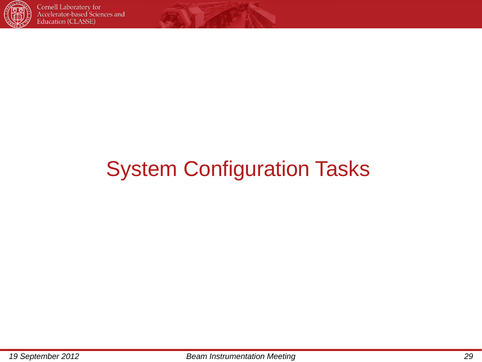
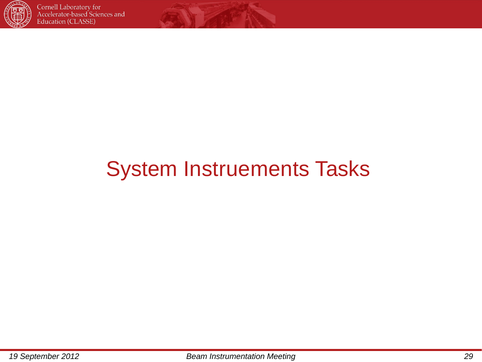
Configuration: Configuration -> Instruements
